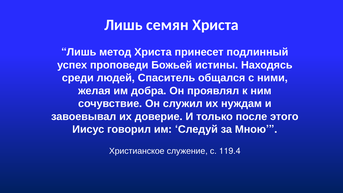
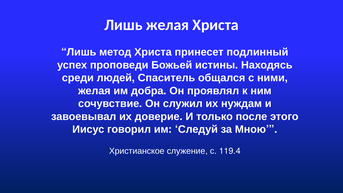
Лишь семян: семян -> желая
